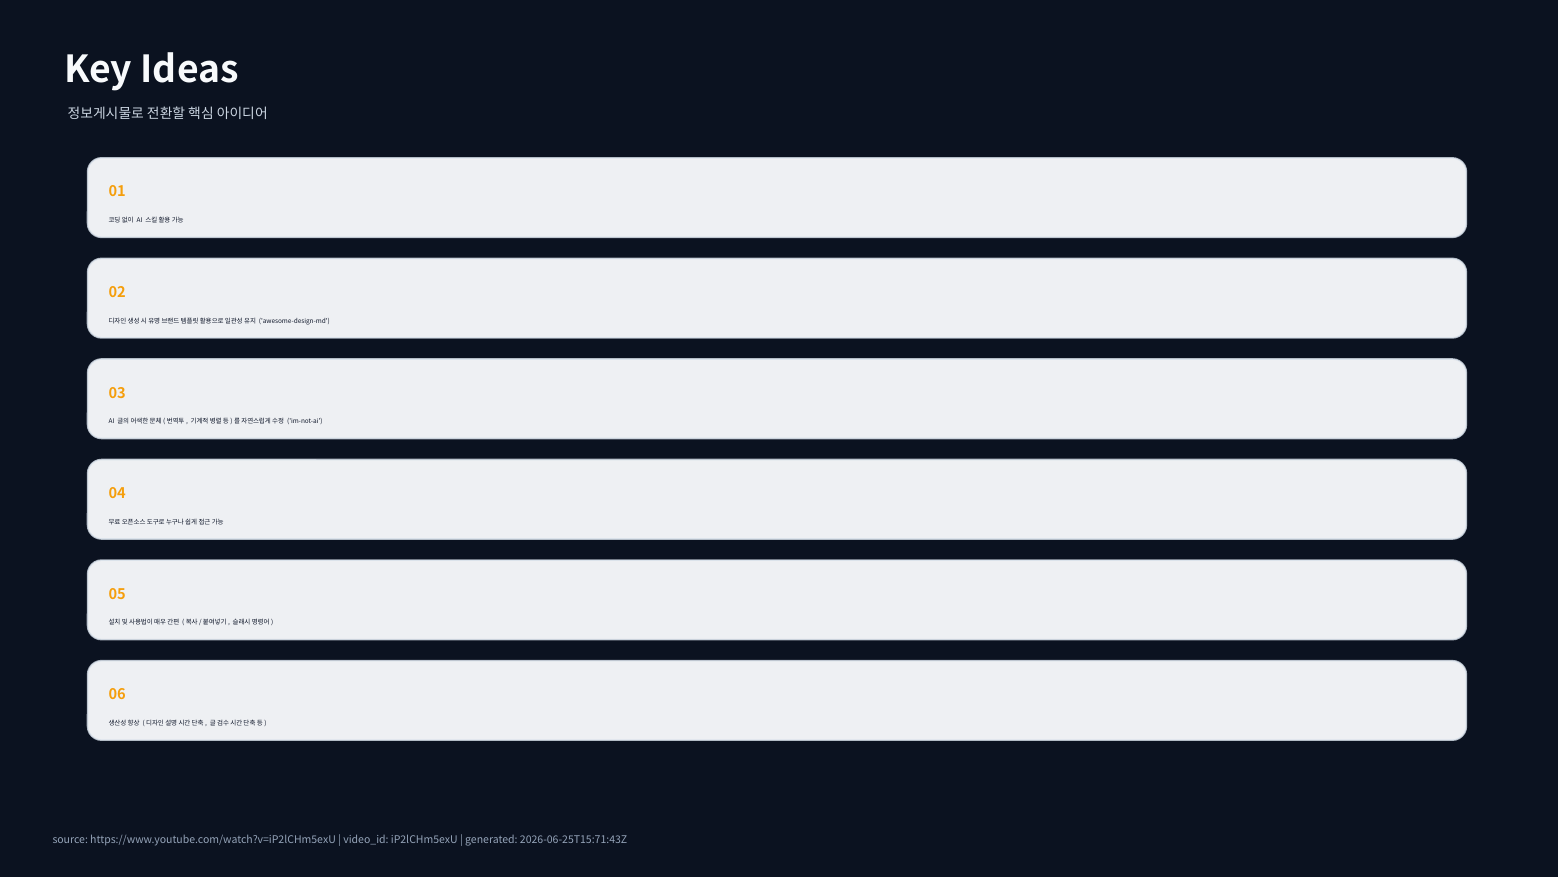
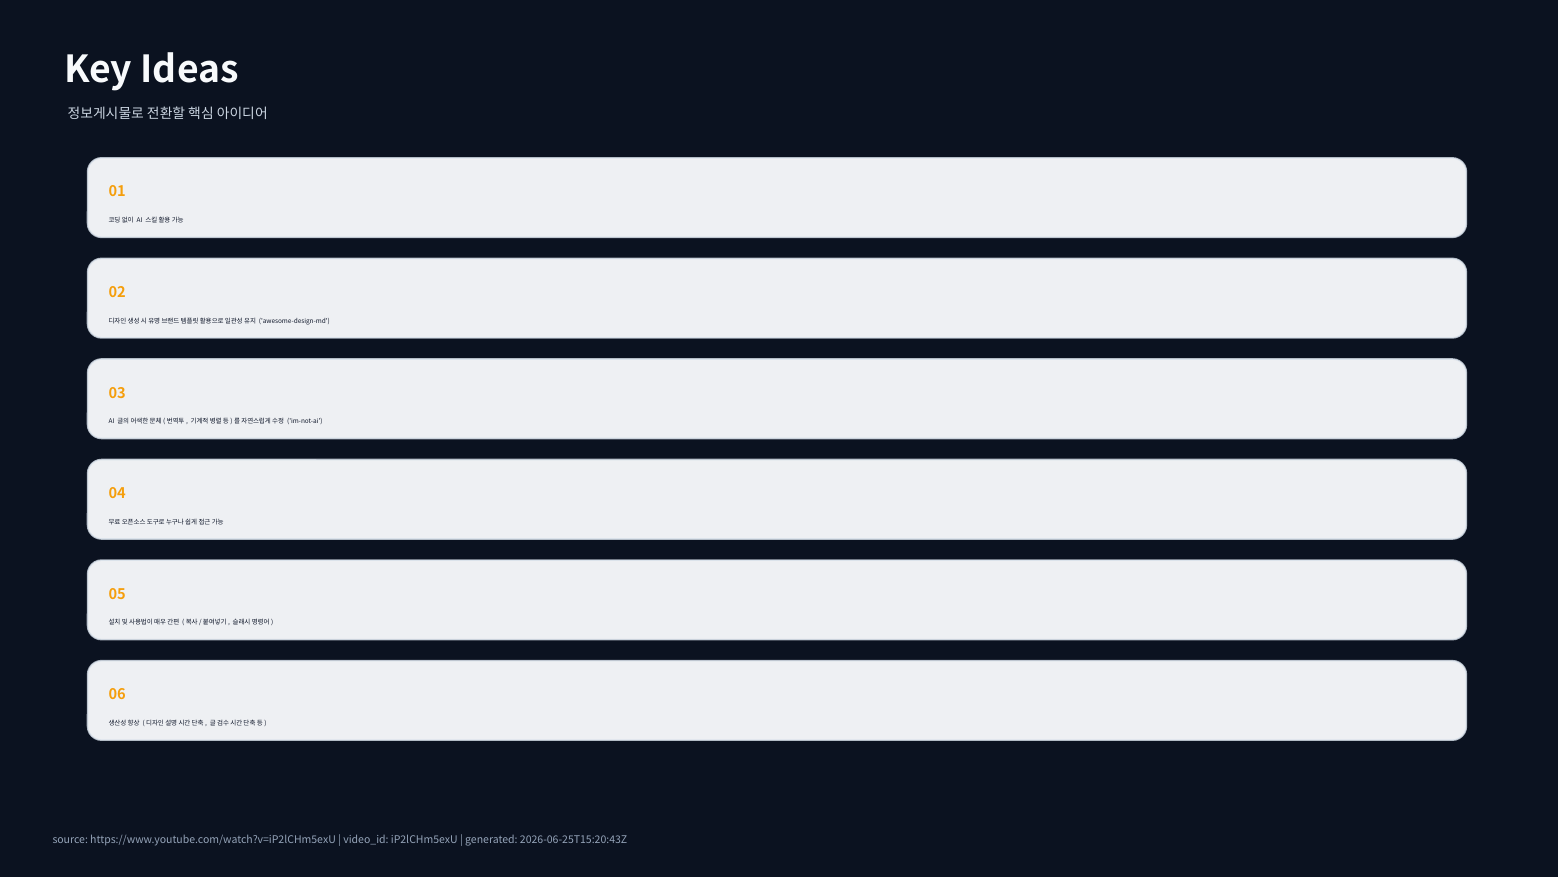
2026-06-25T15:71:43Z: 2026-06-25T15:71:43Z -> 2026-06-25T15:20:43Z
